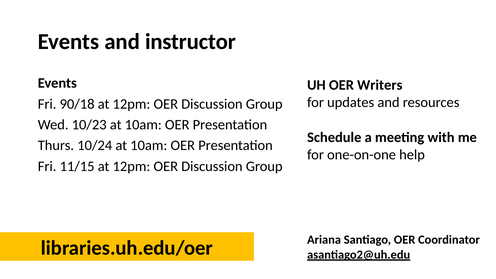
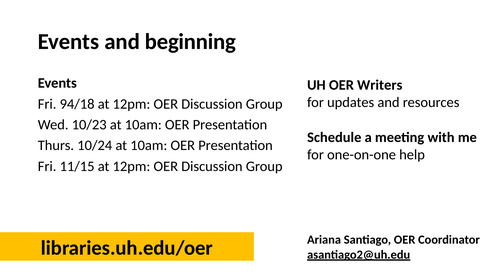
instructor: instructor -> beginning
90/18: 90/18 -> 94/18
